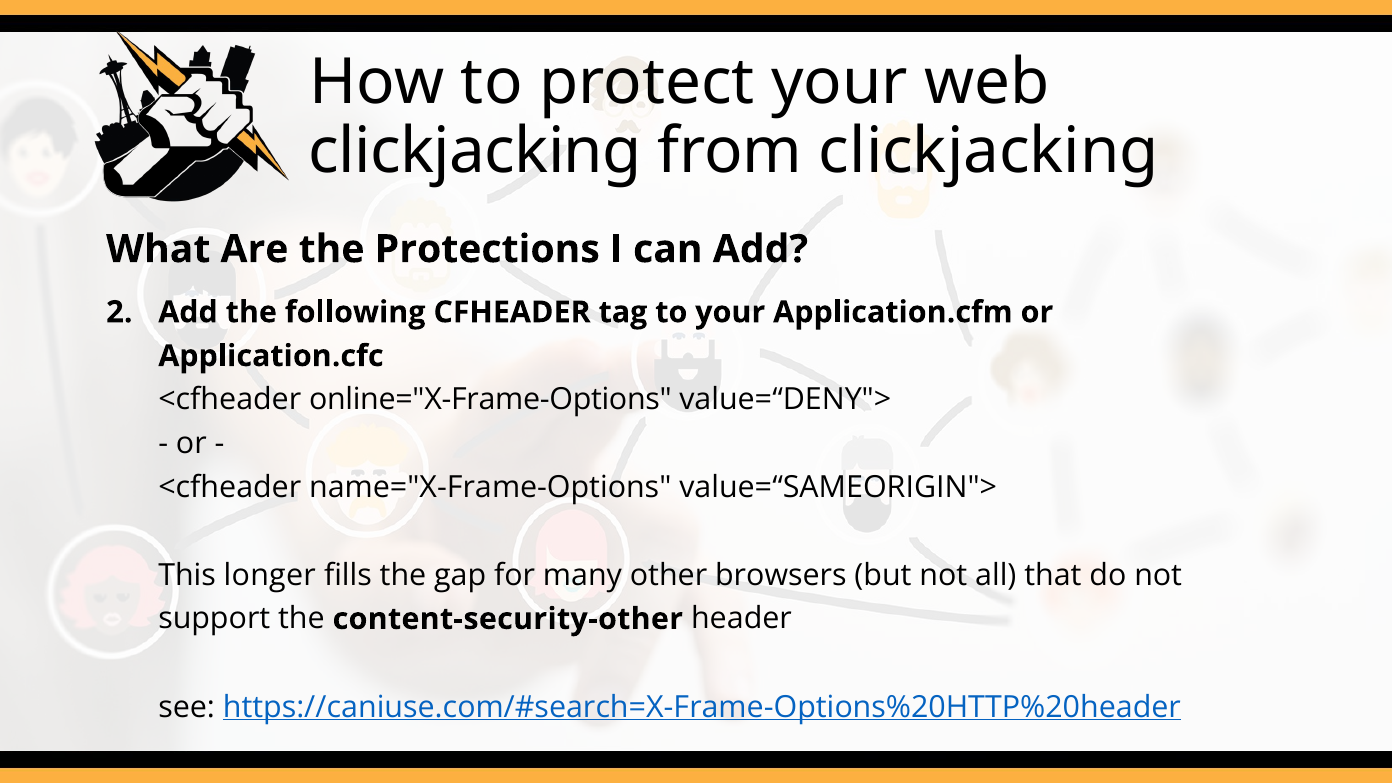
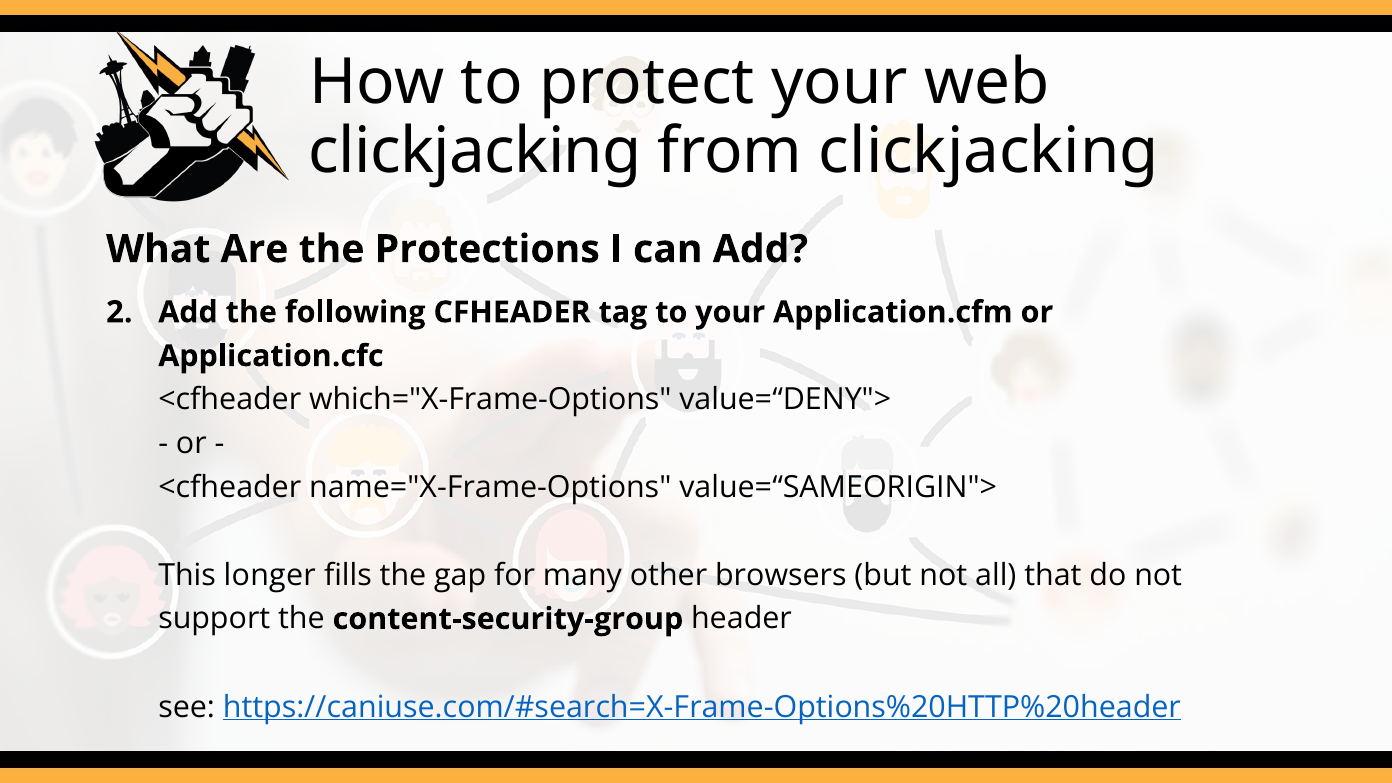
online="X-Frame-Options: online="X-Frame-Options -> which="X-Frame-Options
content-security-other: content-security-other -> content-security-group
